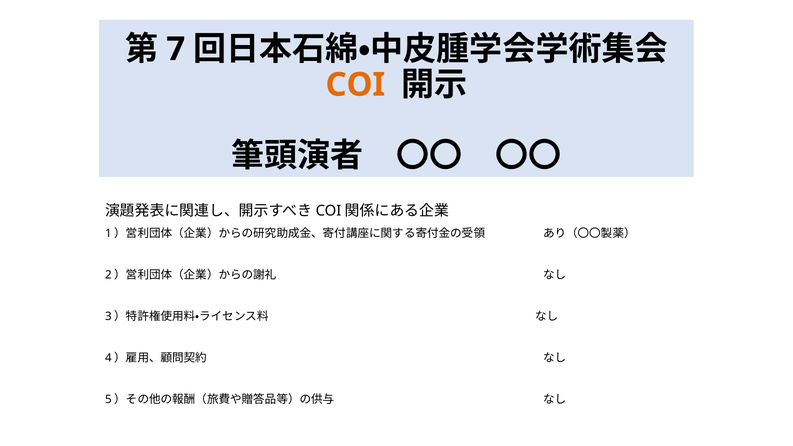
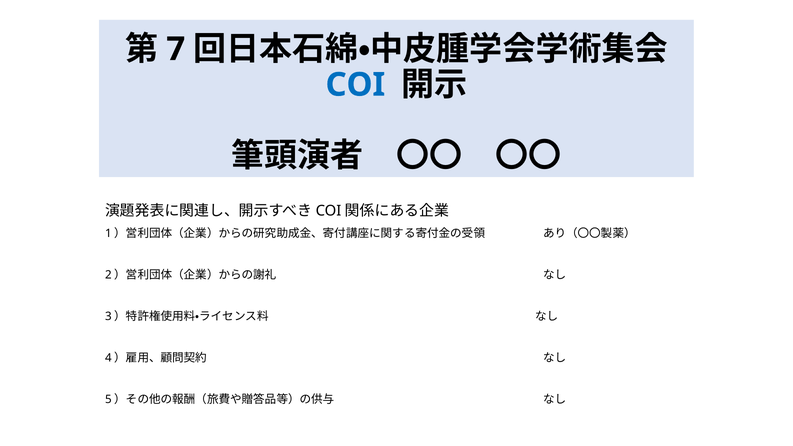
COI colour: orange -> blue
